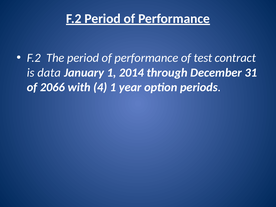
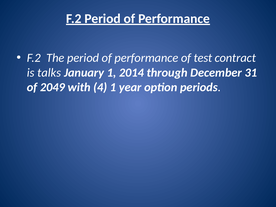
data: data -> talks
2066: 2066 -> 2049
